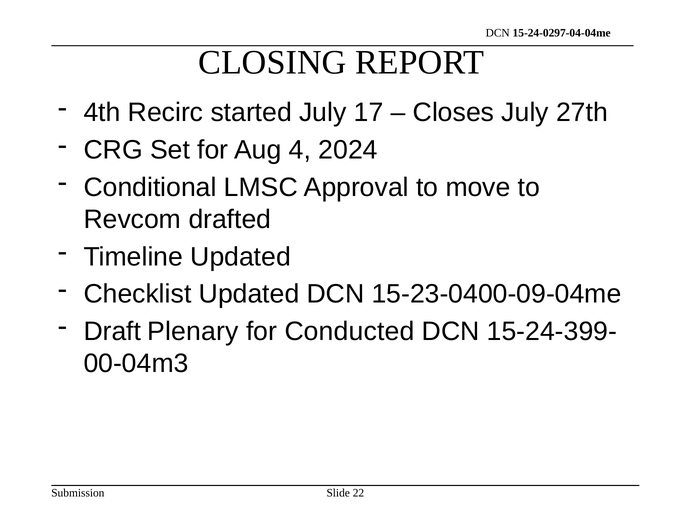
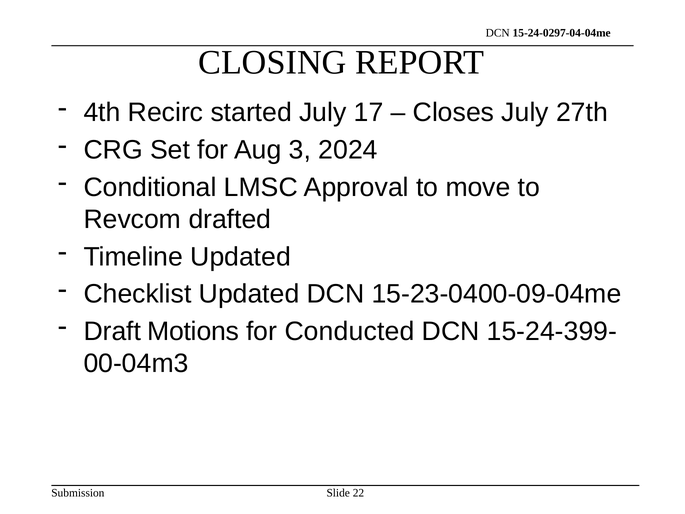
4: 4 -> 3
Plenary: Plenary -> Motions
